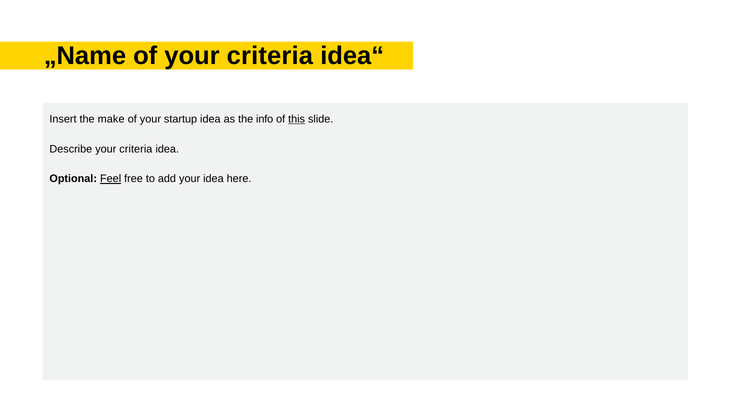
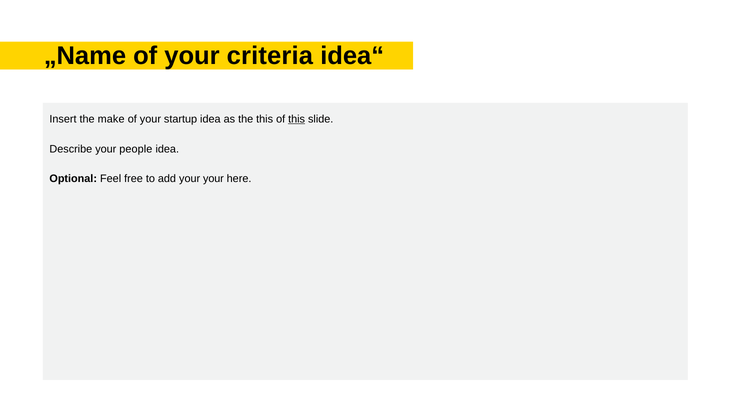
the info: info -> this
Describe your criteria: criteria -> people
Feel underline: present -> none
your idea: idea -> your
